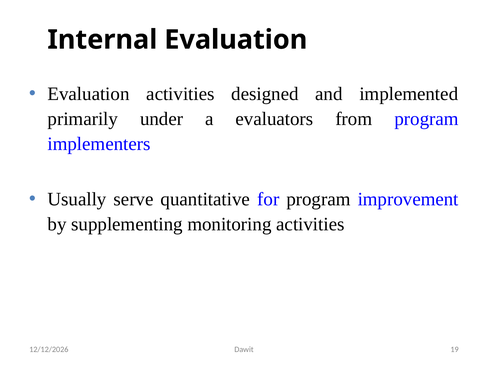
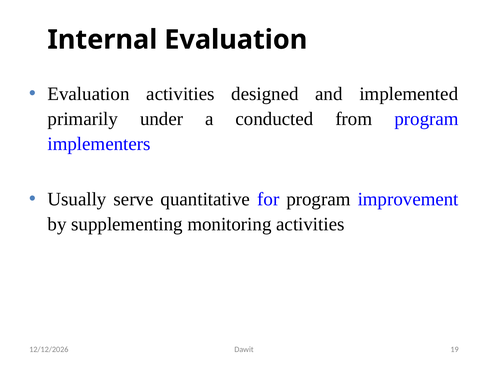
evaluators: evaluators -> conducted
